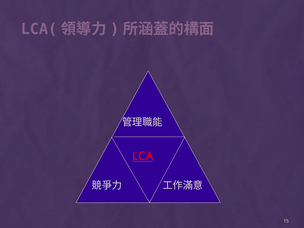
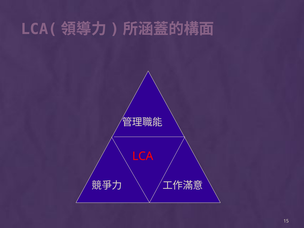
LCA underline: present -> none
